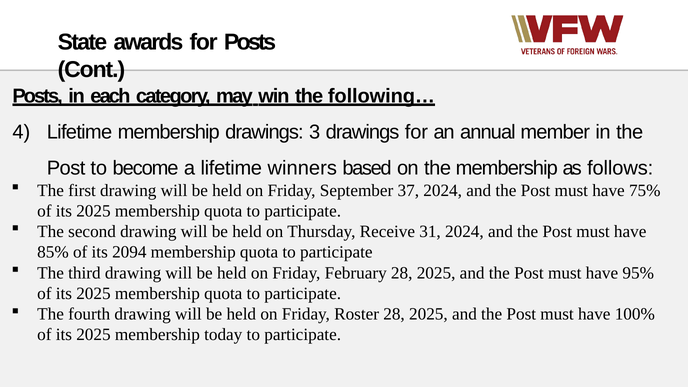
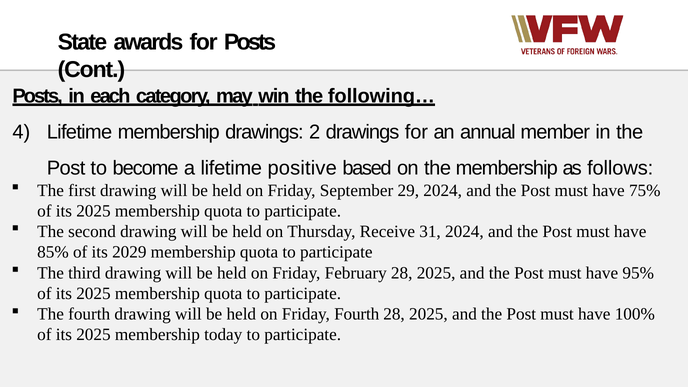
3: 3 -> 2
winners: winners -> positive
37: 37 -> 29
2094: 2094 -> 2029
Friday Roster: Roster -> Fourth
